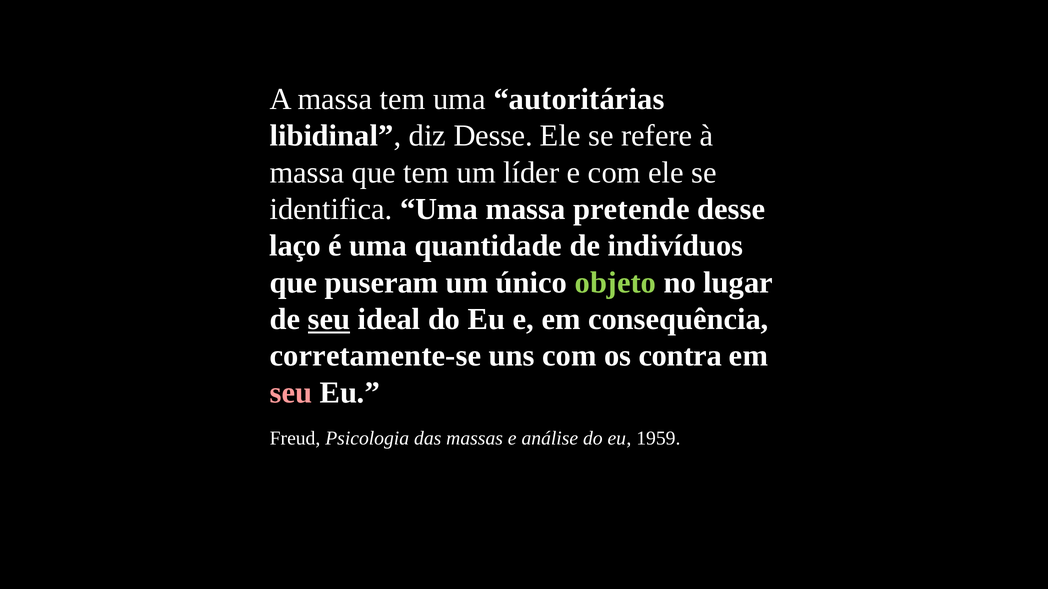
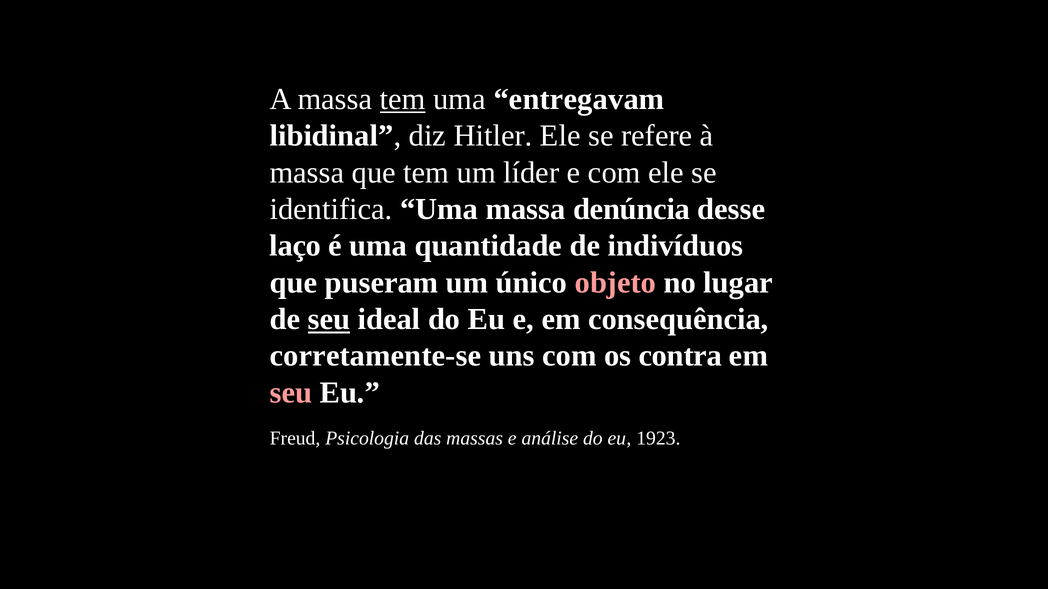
tem at (403, 99) underline: none -> present
autoritárias: autoritárias -> entregavam
diz Desse: Desse -> Hitler
pretende: pretende -> denúncia
objeto colour: light green -> pink
1959: 1959 -> 1923
